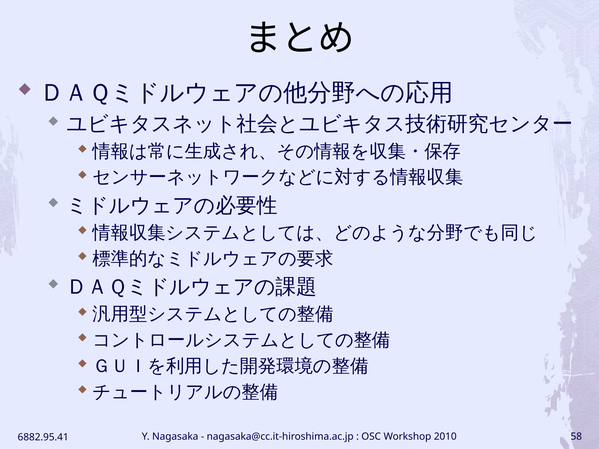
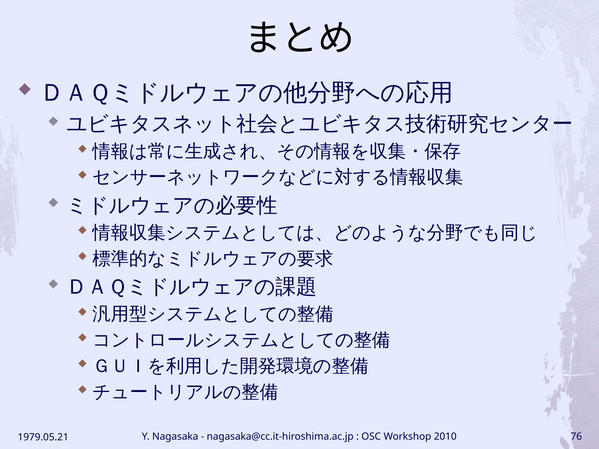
58: 58 -> 76
6882.95.41: 6882.95.41 -> 1979.05.21
